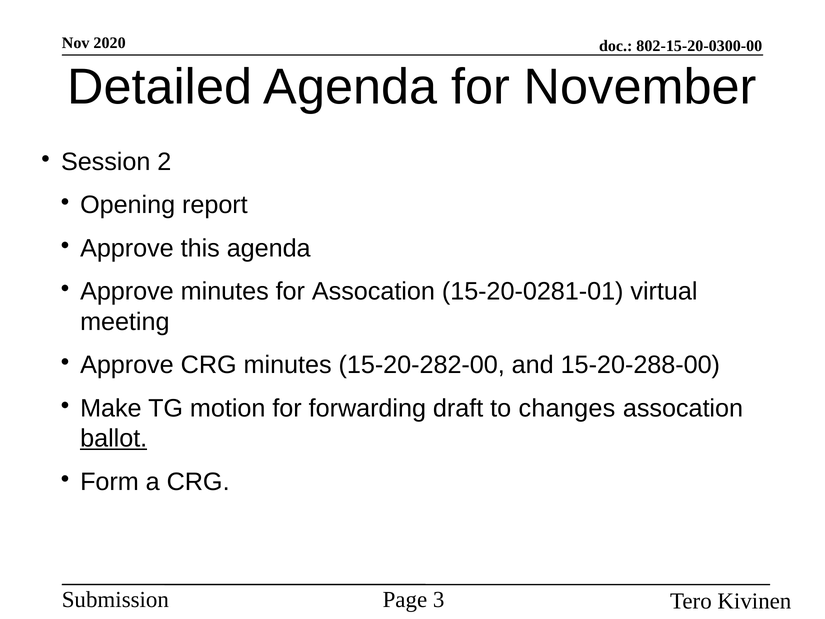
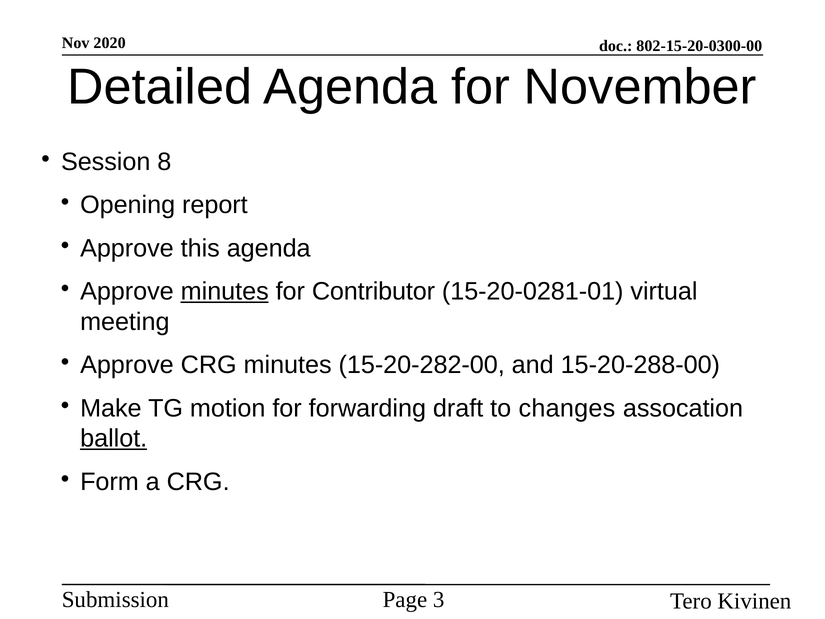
2: 2 -> 8
minutes at (225, 291) underline: none -> present
for Assocation: Assocation -> Contributor
